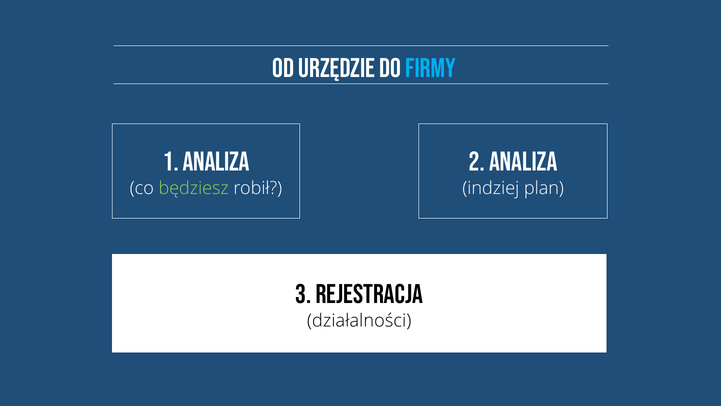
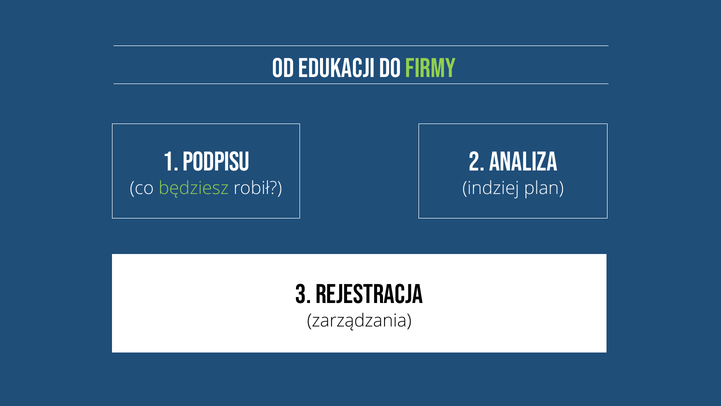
urzędzie: urzędzie -> edukacji
firmy colour: light blue -> light green
1 analiza: analiza -> podpisu
działalności: działalności -> zarządzania
